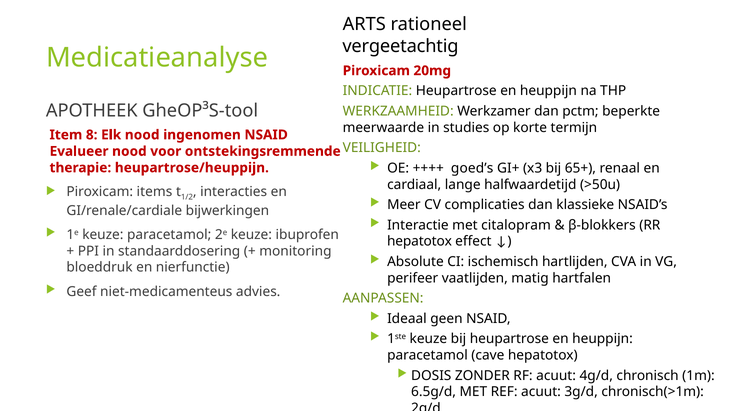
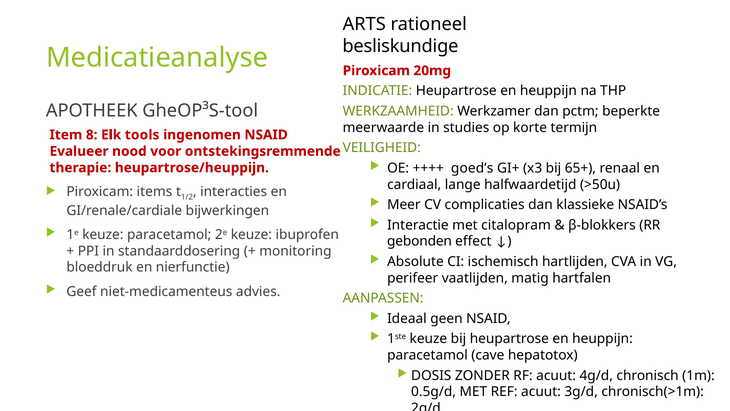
vergeetachtig: vergeetachtig -> besliskundige
Elk nood: nood -> tools
hepatotox at (419, 241): hepatotox -> gebonden
6.5g/d: 6.5g/d -> 0.5g/d
